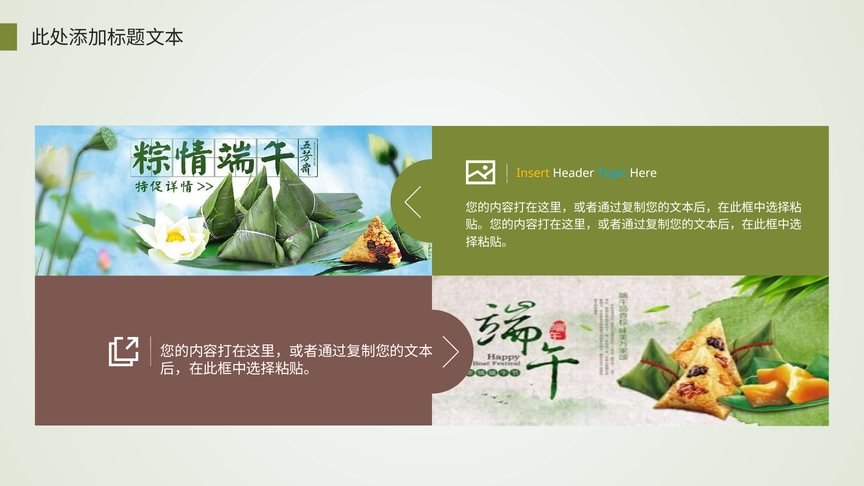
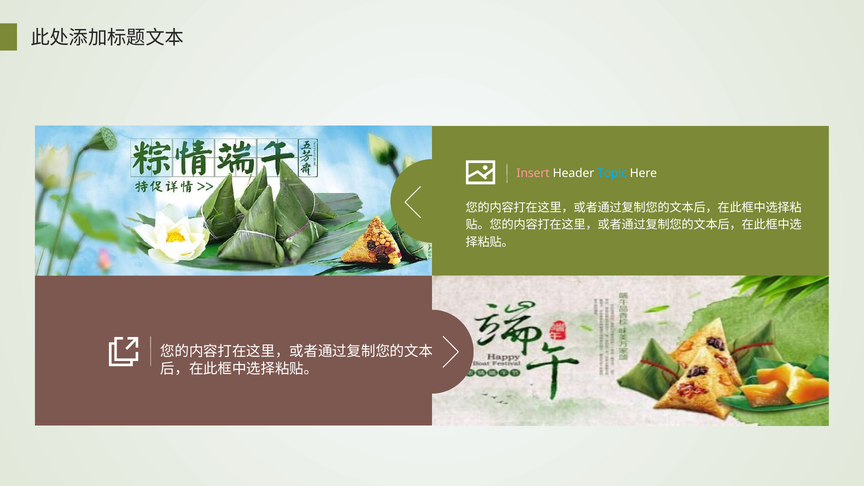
Insert colour: yellow -> pink
